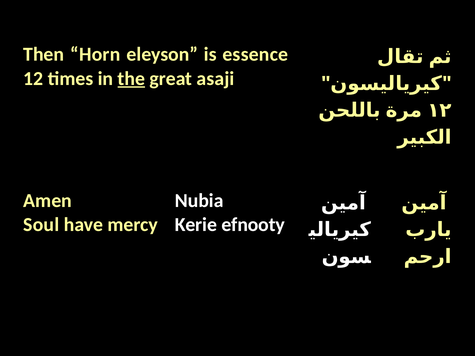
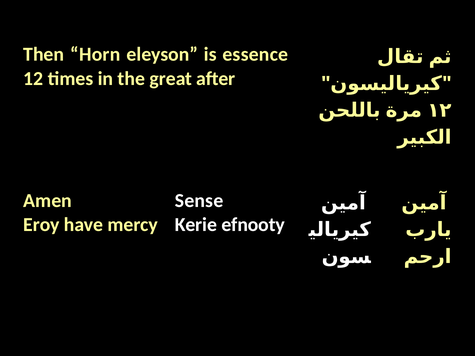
the underline: present -> none
asaji: asaji -> after
Nubia: Nubia -> Sense
Soul: Soul -> Eroy
